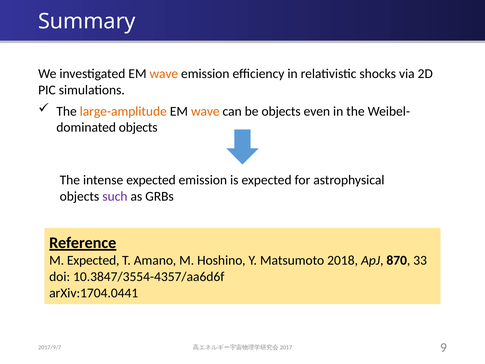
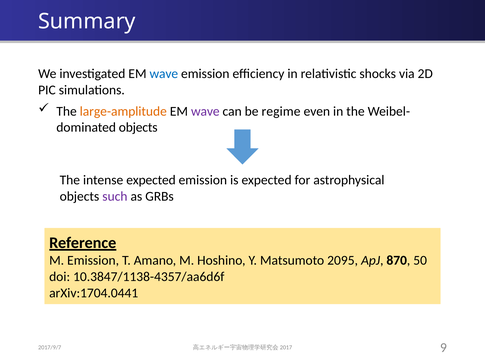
wave at (164, 74) colour: orange -> blue
wave at (205, 111) colour: orange -> purple
be objects: objects -> regime
M Expected: Expected -> Emission
2018: 2018 -> 2095
33: 33 -> 50
10.3847/3554-4357/aa6d6f: 10.3847/3554-4357/aa6d6f -> 10.3847/1138-4357/aa6d6f
